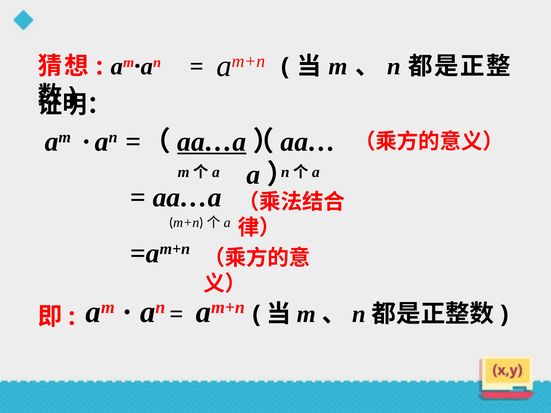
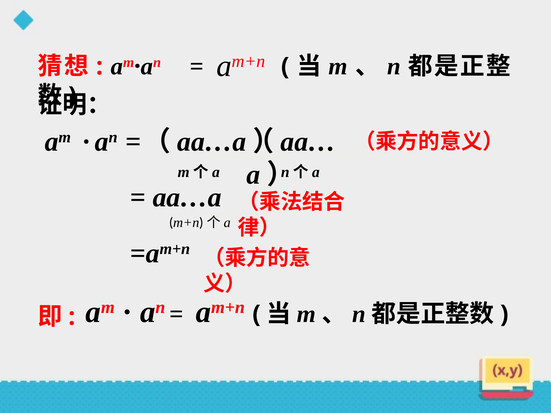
aa…a at (212, 142) underline: present -> none
